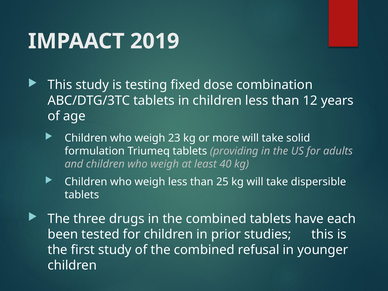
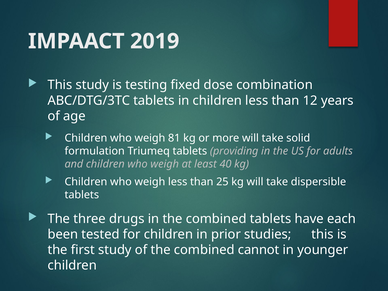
23: 23 -> 81
refusal: refusal -> cannot
